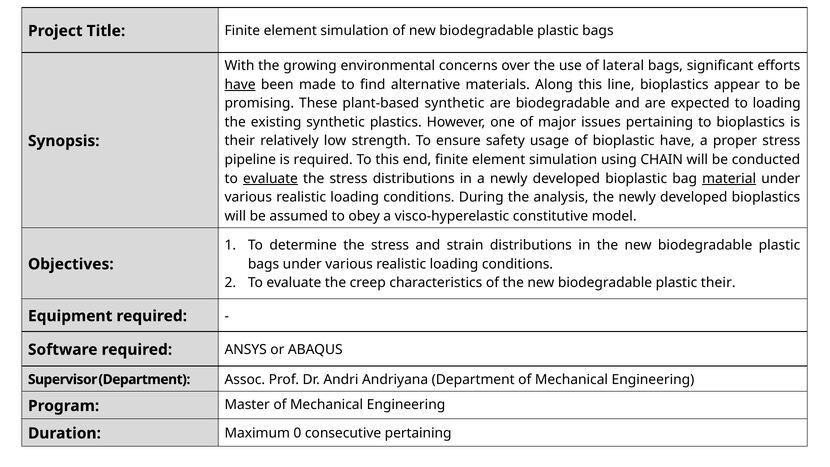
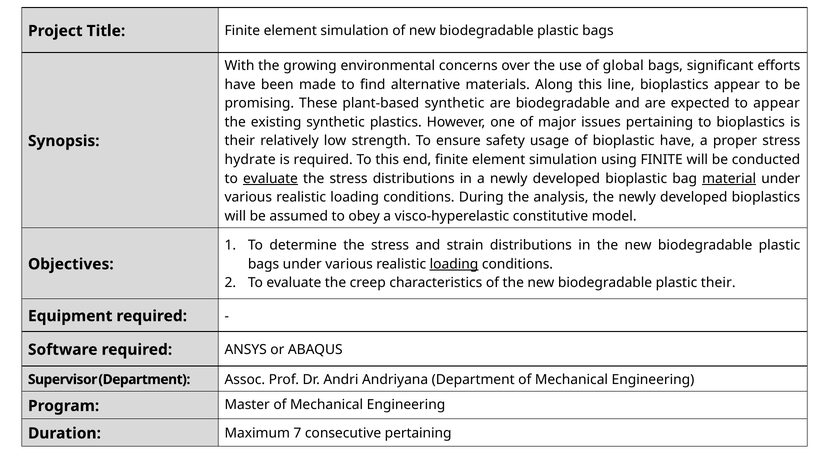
lateral: lateral -> global
have at (240, 85) underline: present -> none
to loading: loading -> appear
pipeline: pipeline -> hydrate
using CHAIN: CHAIN -> FINITE
loading at (454, 264) underline: none -> present
0: 0 -> 7
